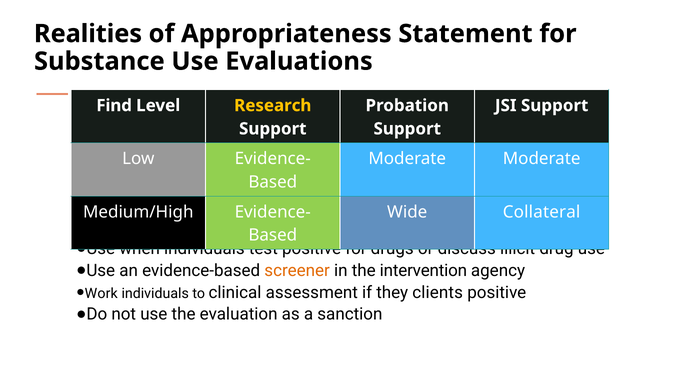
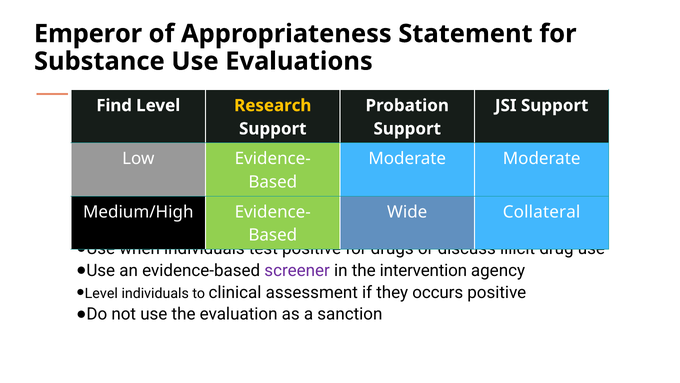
Realities: Realities -> Emperor
screener colour: orange -> purple
Work at (101, 293): Work -> Level
clients: clients -> occurs
